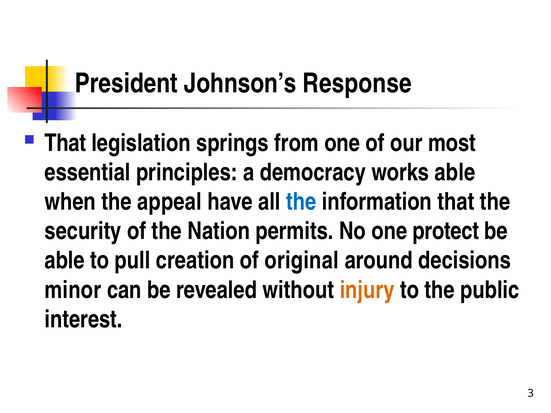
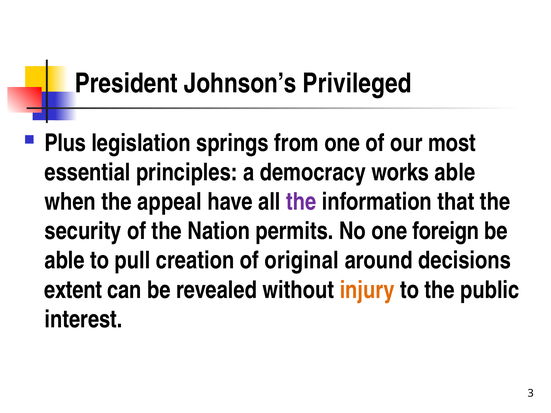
Response: Response -> Privileged
That at (65, 143): That -> Plus
the at (301, 202) colour: blue -> purple
protect: protect -> foreign
minor: minor -> extent
